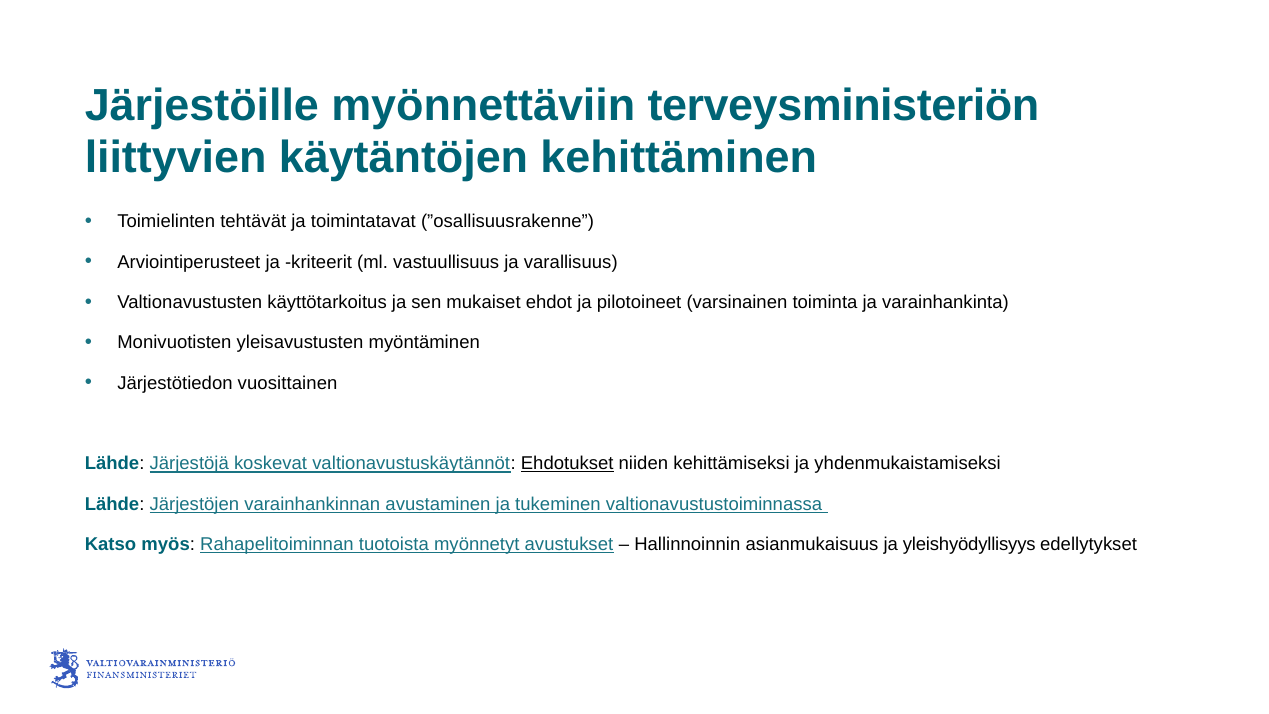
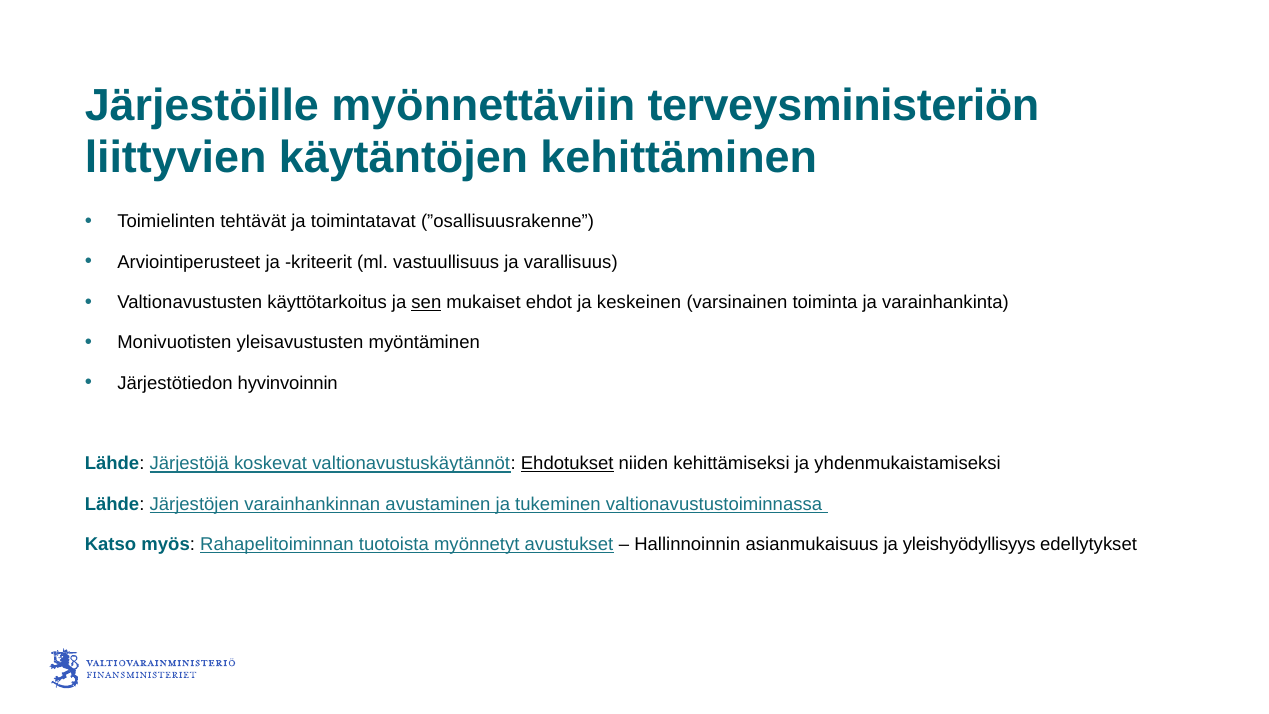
sen underline: none -> present
pilotoineet: pilotoineet -> keskeinen
vuosittainen: vuosittainen -> hyvinvoinnin
